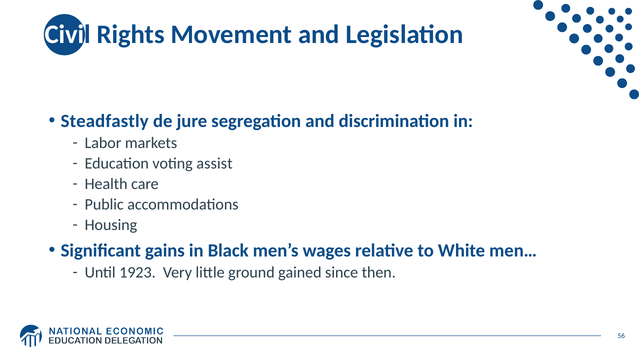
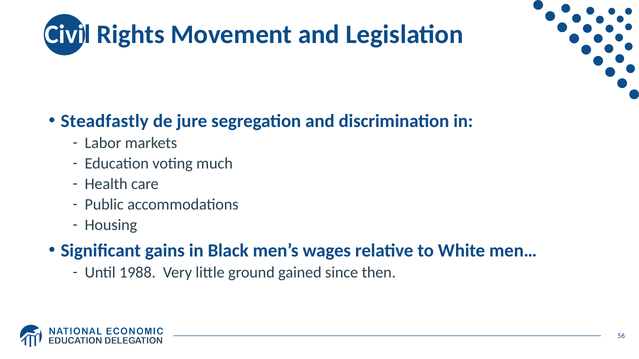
assist: assist -> much
1923: 1923 -> 1988
